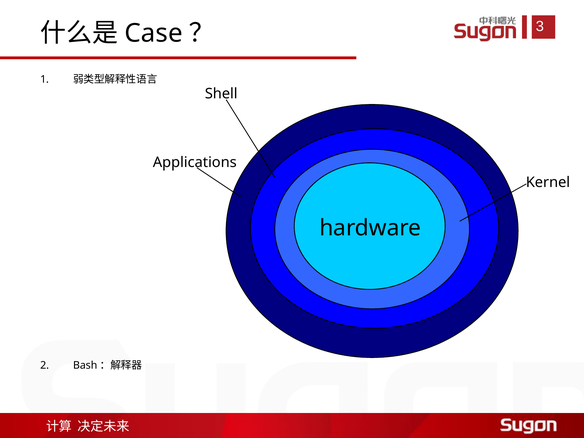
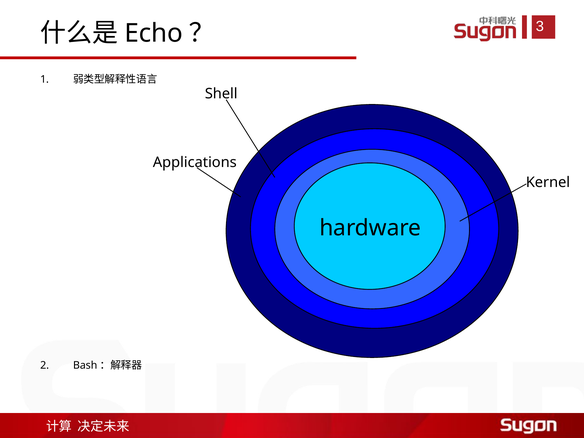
Case: Case -> Echo
